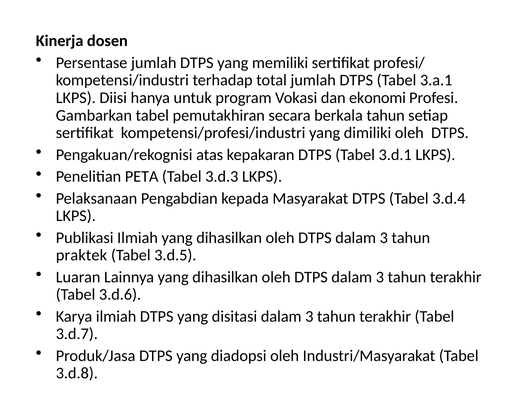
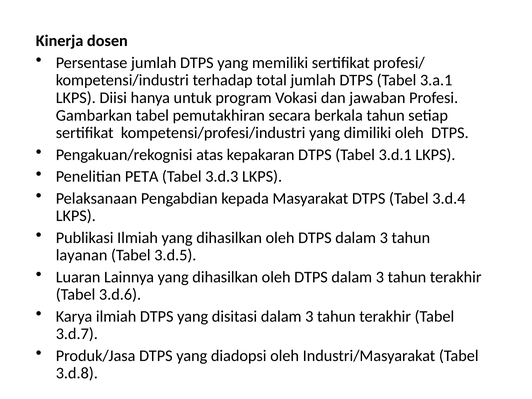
ekonomi: ekonomi -> jawaban
praktek: praktek -> layanan
